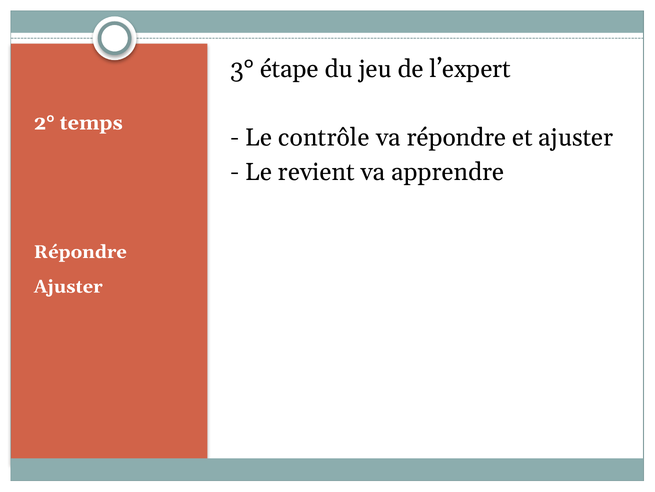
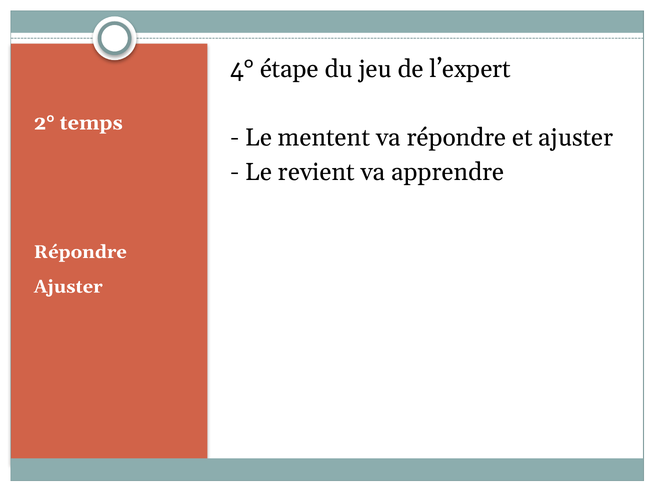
3°: 3° -> 4°
contrôle: contrôle -> mentent
